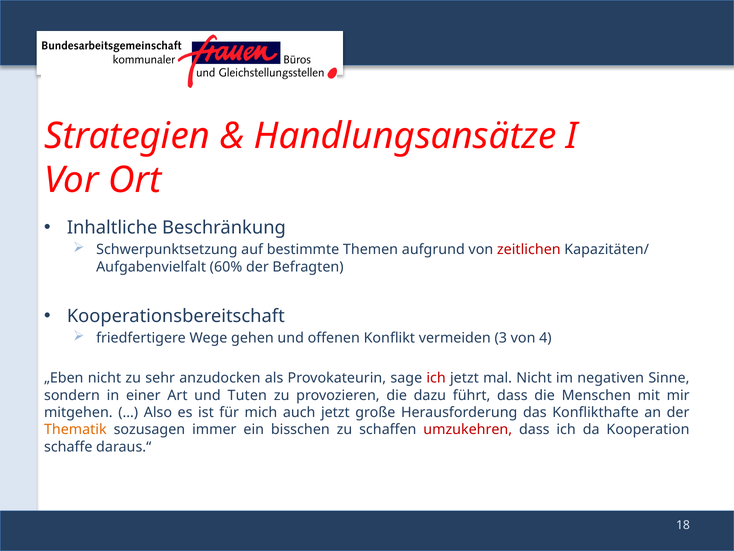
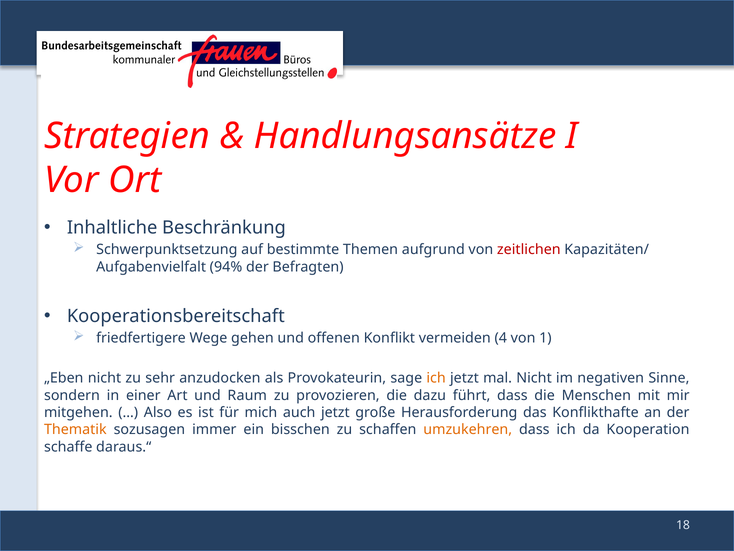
60%: 60% -> 94%
3: 3 -> 4
4: 4 -> 1
ich at (436, 378) colour: red -> orange
Tuten: Tuten -> Raum
umzukehren colour: red -> orange
